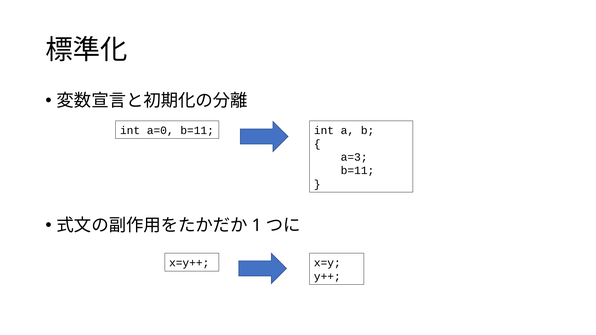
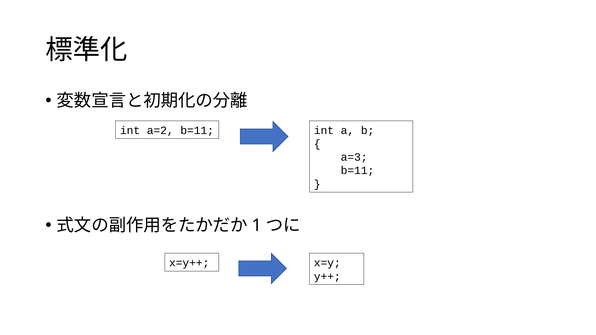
a=0: a=0 -> a=2
